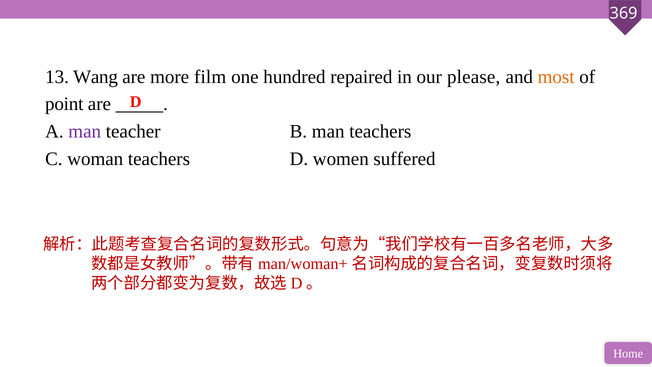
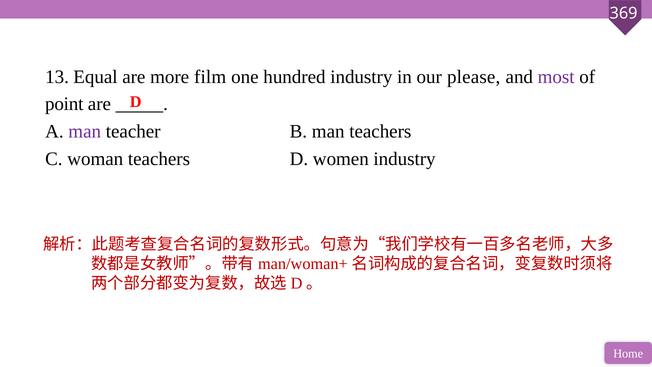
Wang: Wang -> Equal
hundred repaired: repaired -> industry
most colour: orange -> purple
women suffered: suffered -> industry
